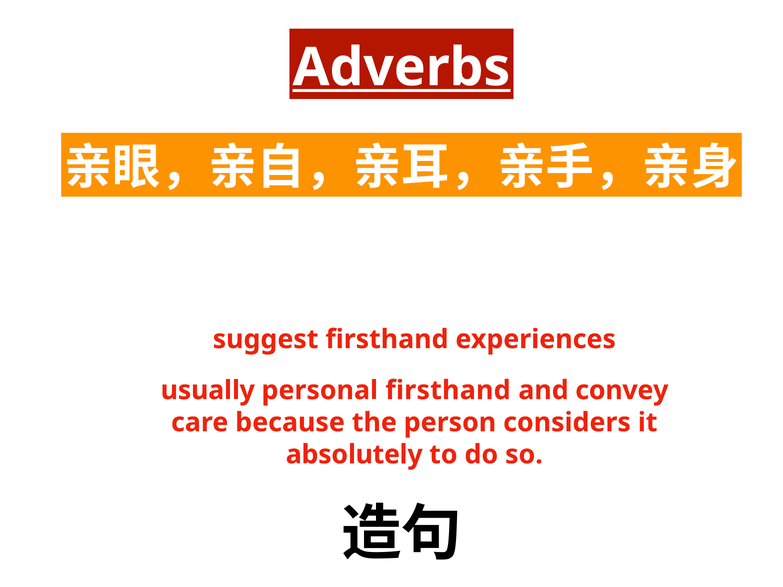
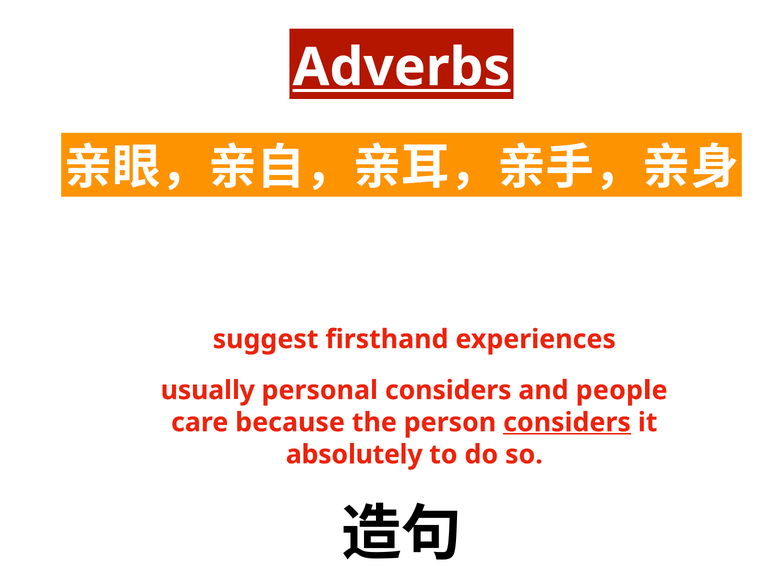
personal firsthand: firsthand -> considers
convey: convey -> people
considers at (567, 423) underline: none -> present
